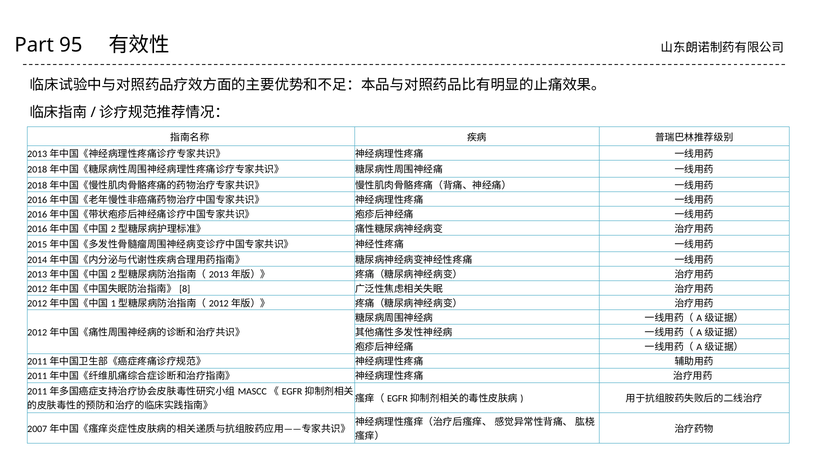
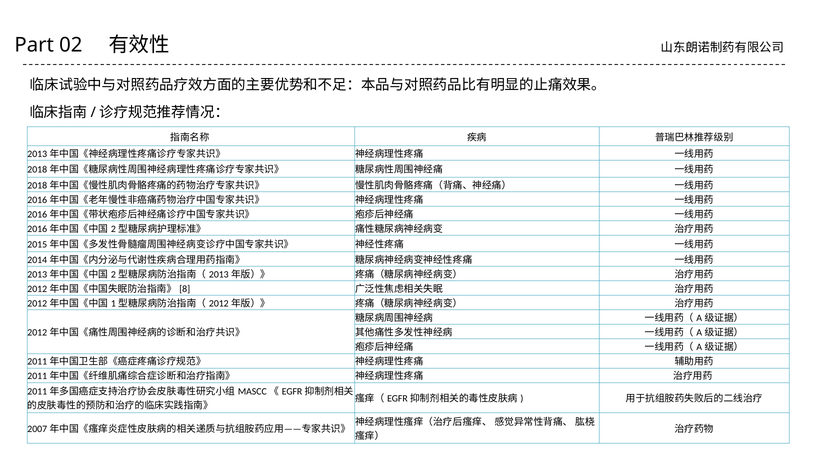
95: 95 -> 02
